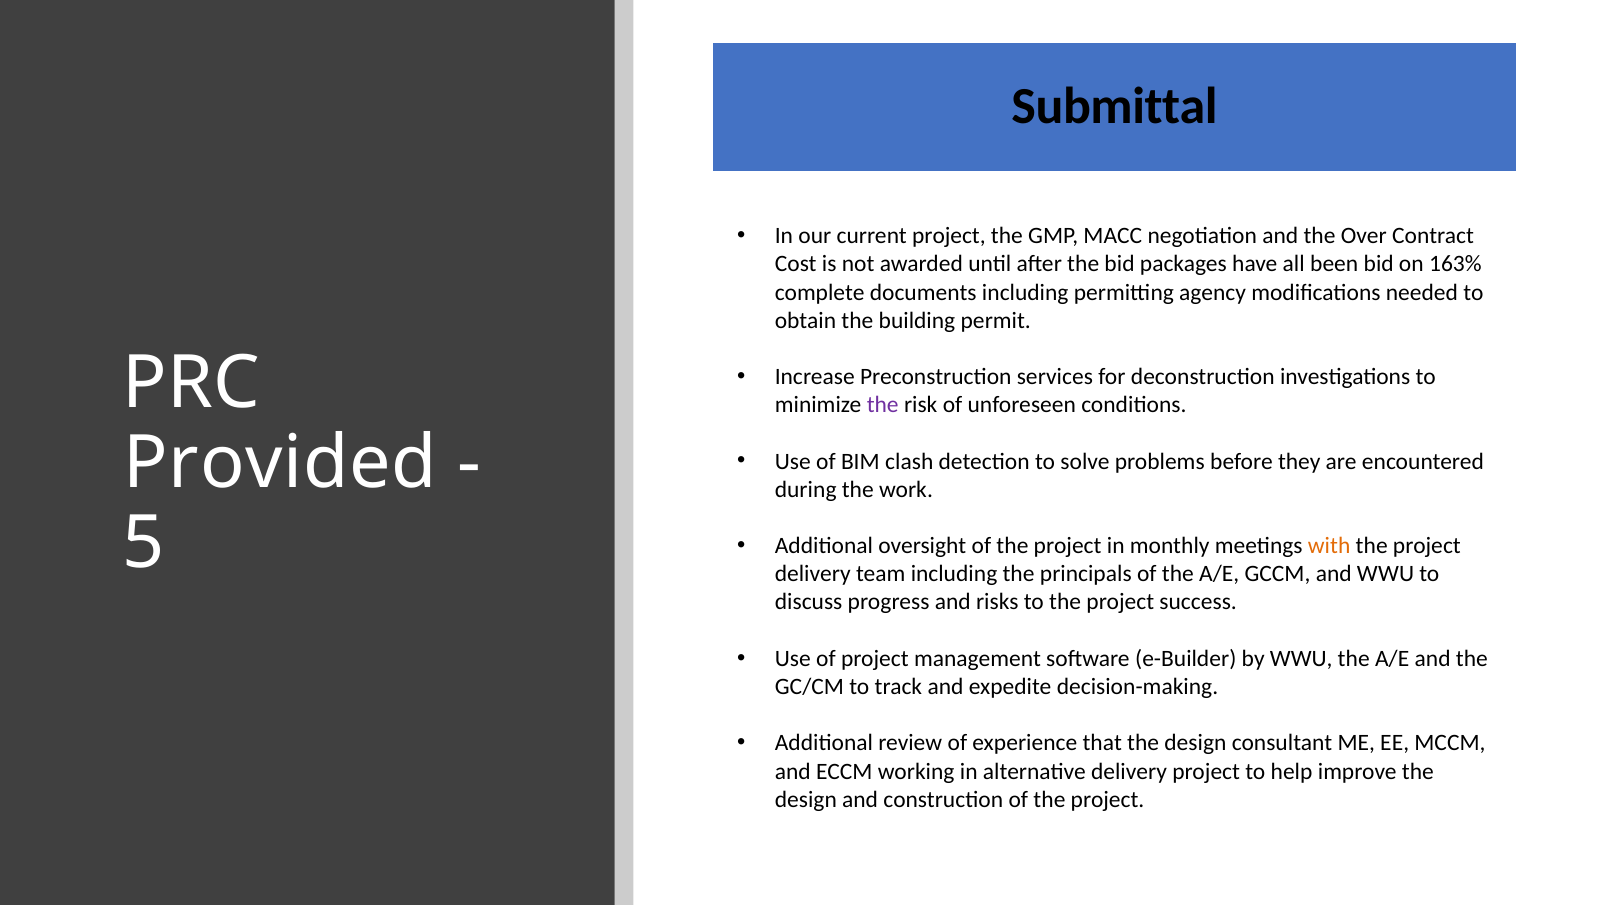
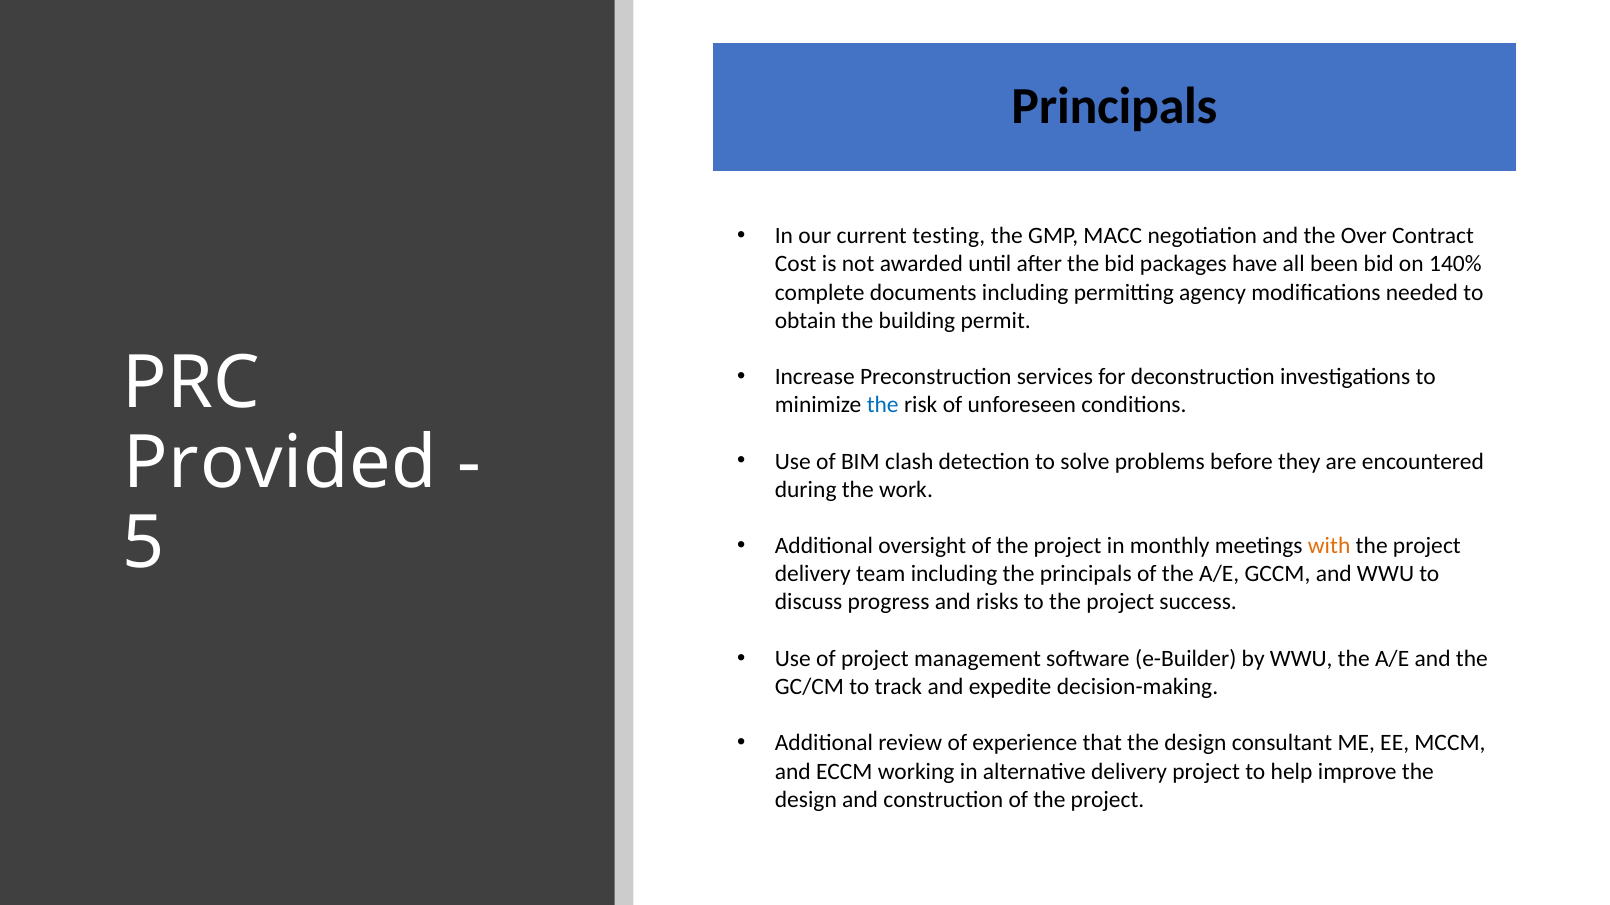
Submittal at (1115, 107): Submittal -> Principals
current project: project -> testing
163%: 163% -> 140%
the at (883, 405) colour: purple -> blue
